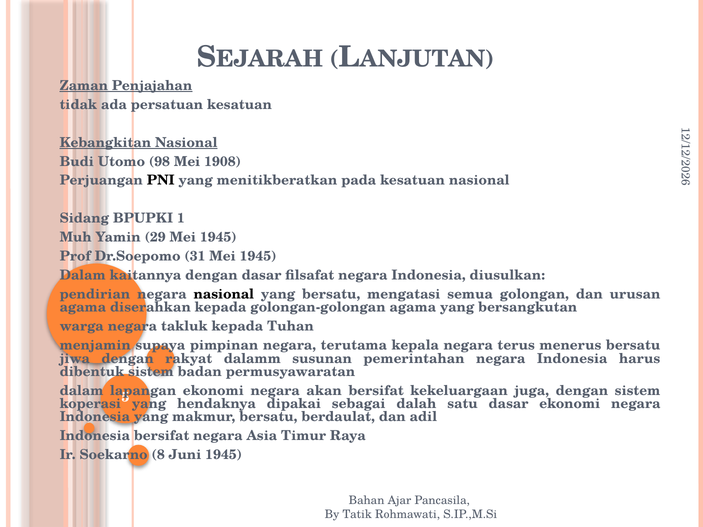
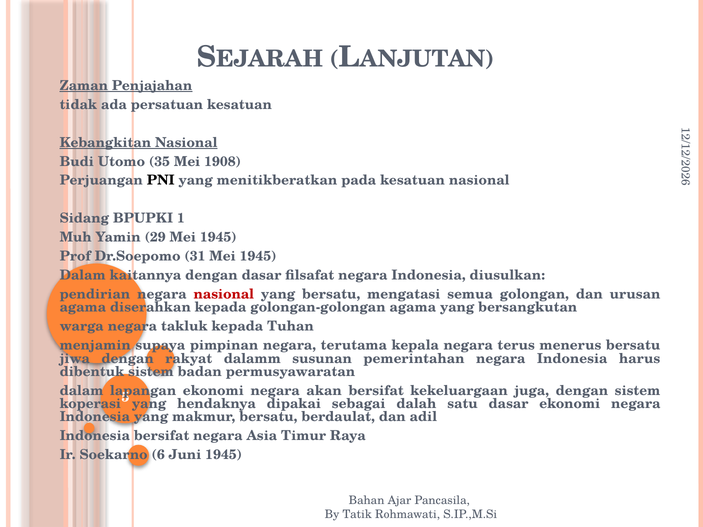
98: 98 -> 35
nasional at (224, 294) colour: black -> red
Soekarno 8: 8 -> 6
